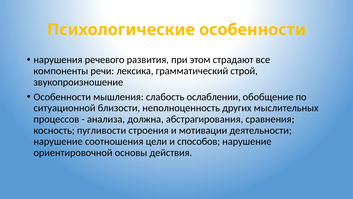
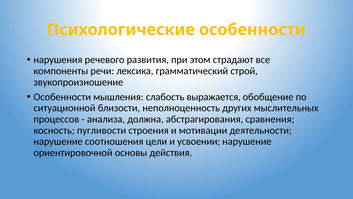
ослаблении: ослаблении -> выражается
способов: способов -> усвоении
